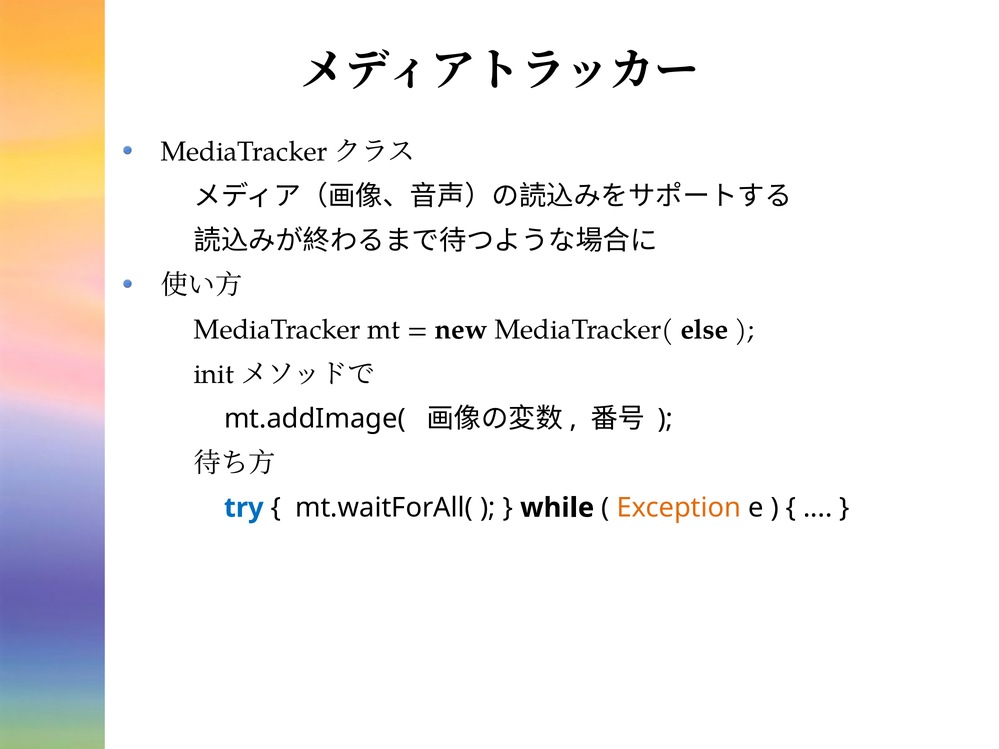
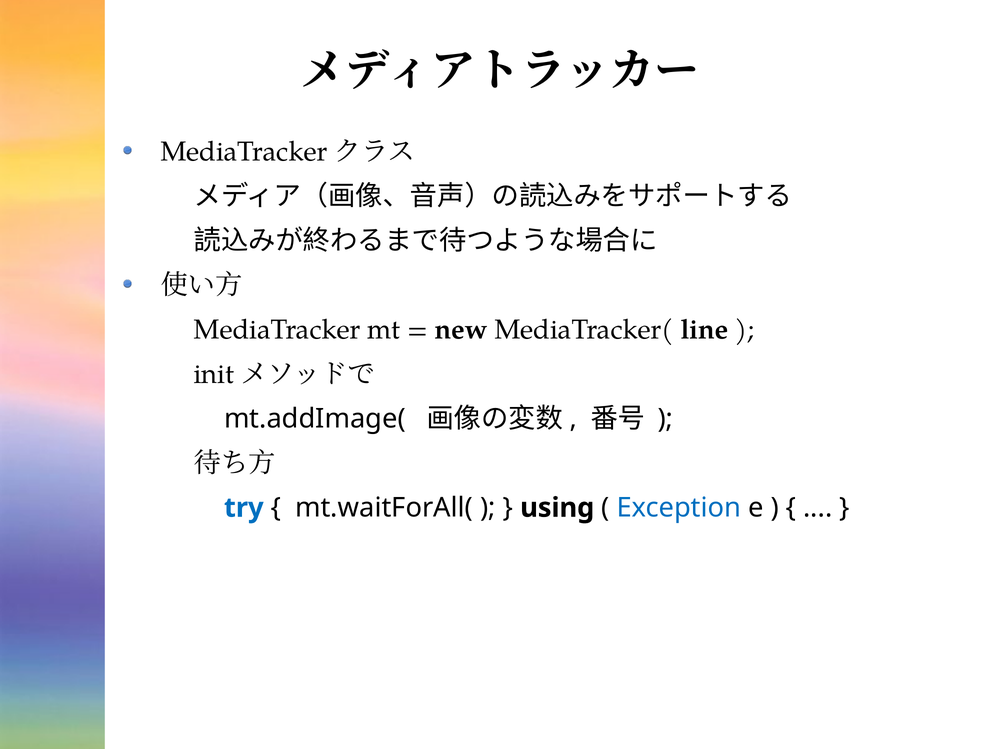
else: else -> line
while: while -> using
Exception colour: orange -> blue
